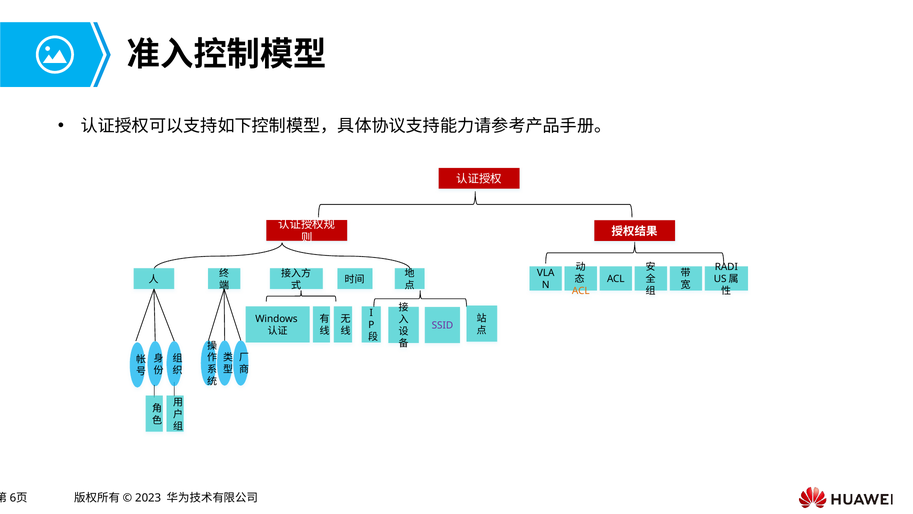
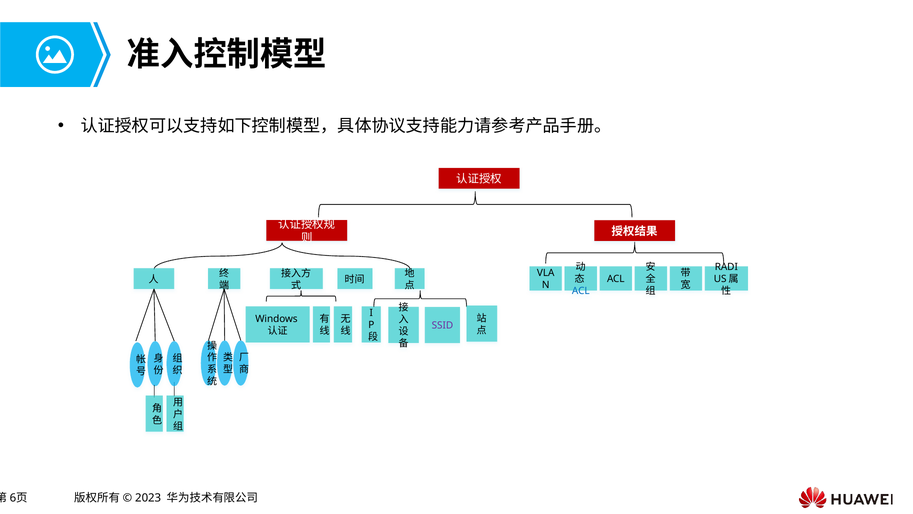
ACL at (581, 291) colour: orange -> blue
